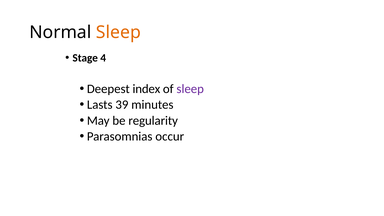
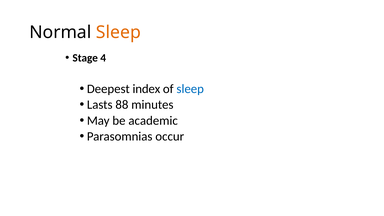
sleep at (190, 89) colour: purple -> blue
39: 39 -> 88
regularity: regularity -> academic
